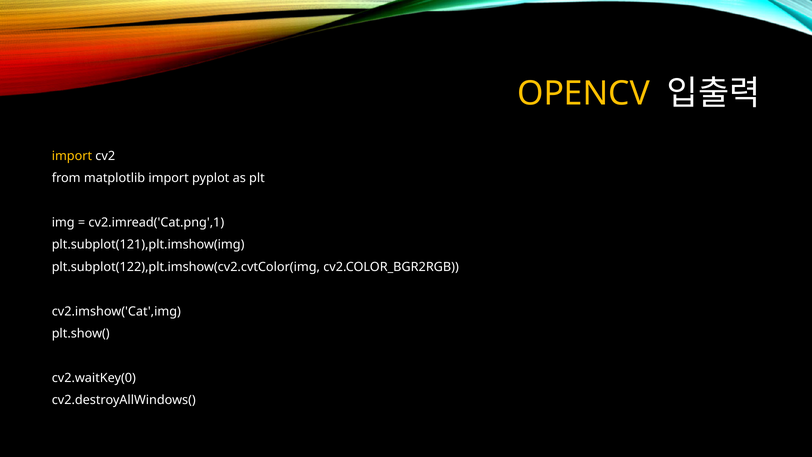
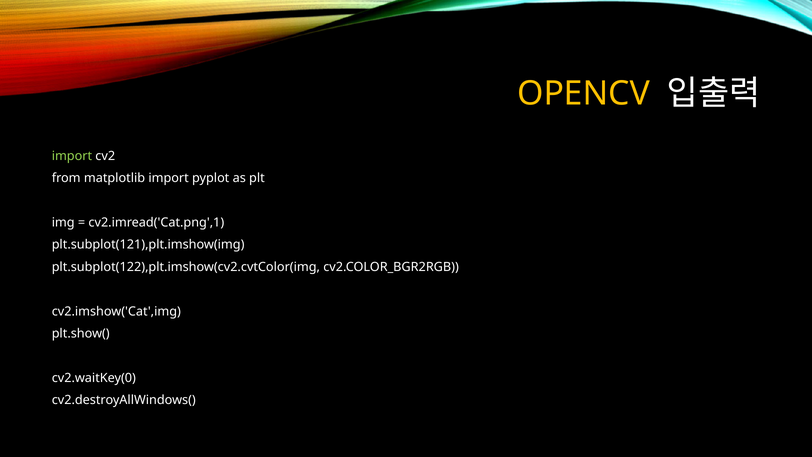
import at (72, 156) colour: yellow -> light green
